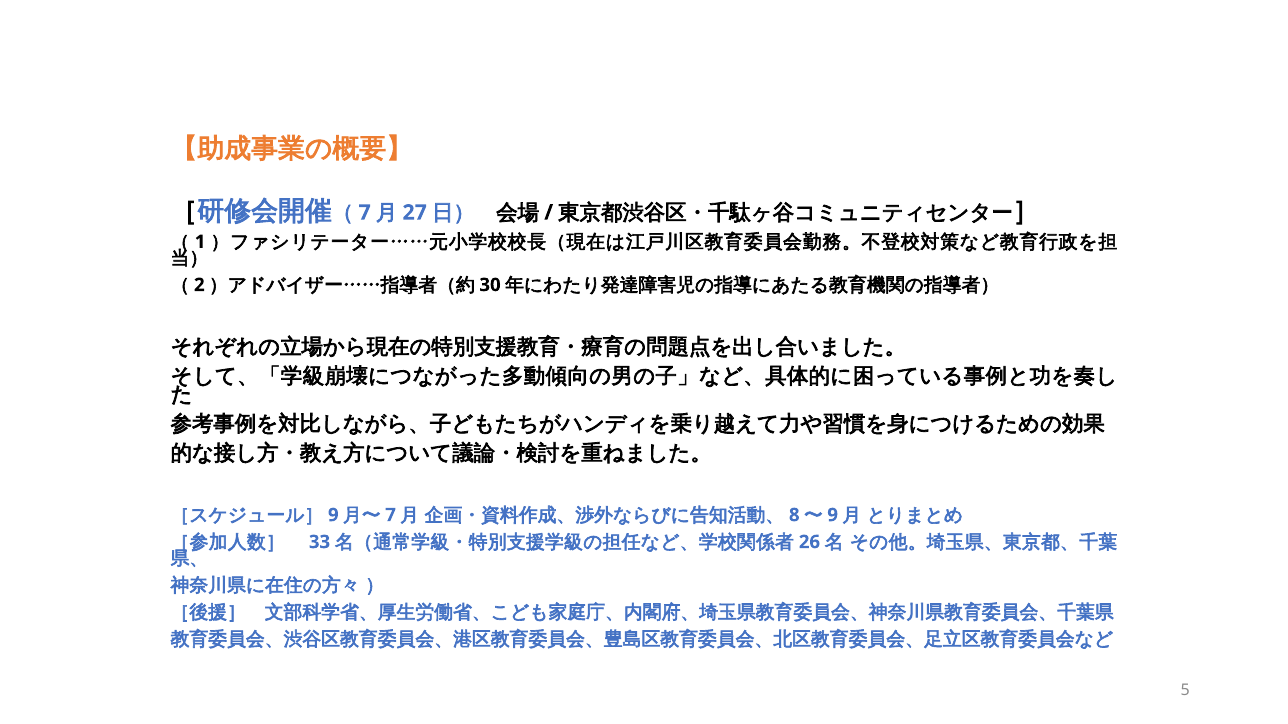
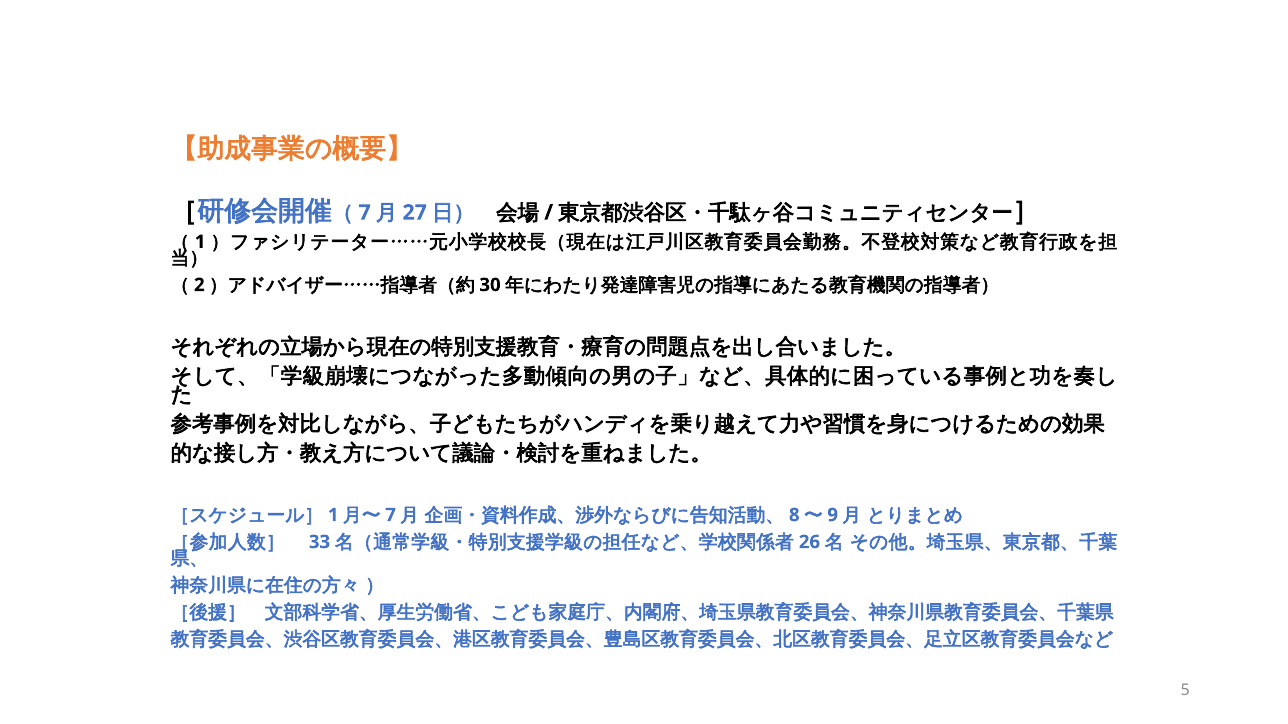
9 at (333, 515): 9 -> 1
